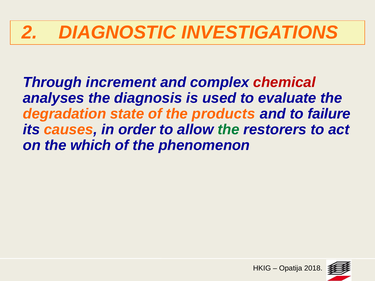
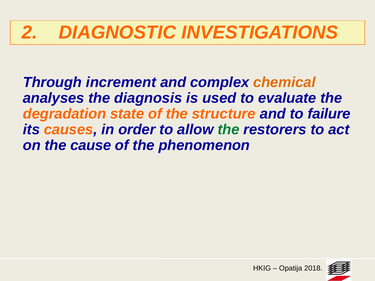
chemical colour: red -> orange
products: products -> structure
which: which -> cause
